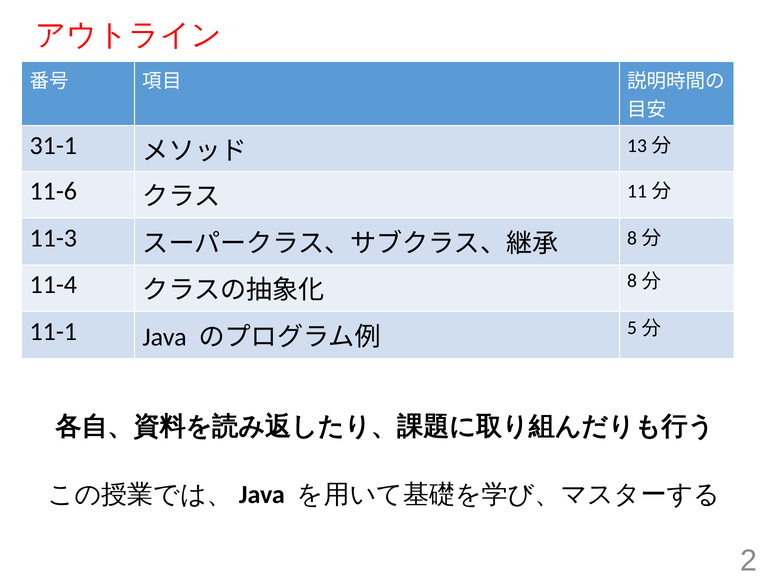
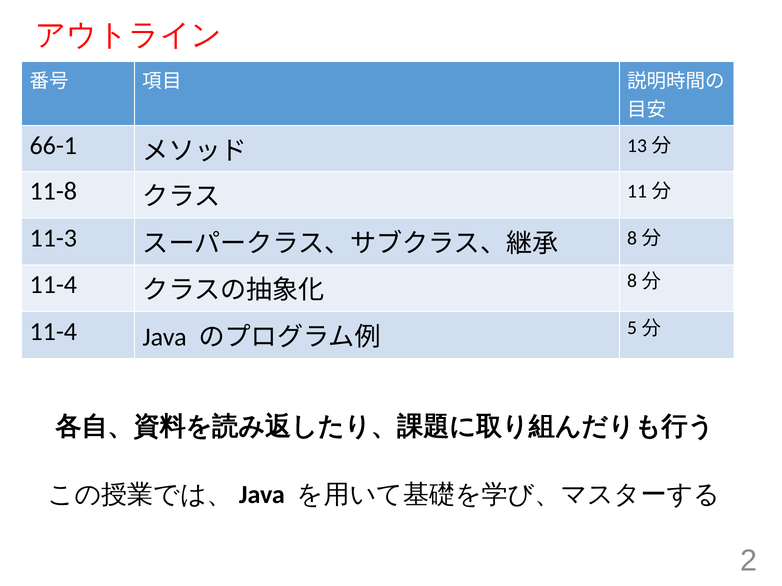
31-1: 31-1 -> 66-1
11-6: 11-6 -> 11-8
11-1 at (53, 332): 11-1 -> 11-4
